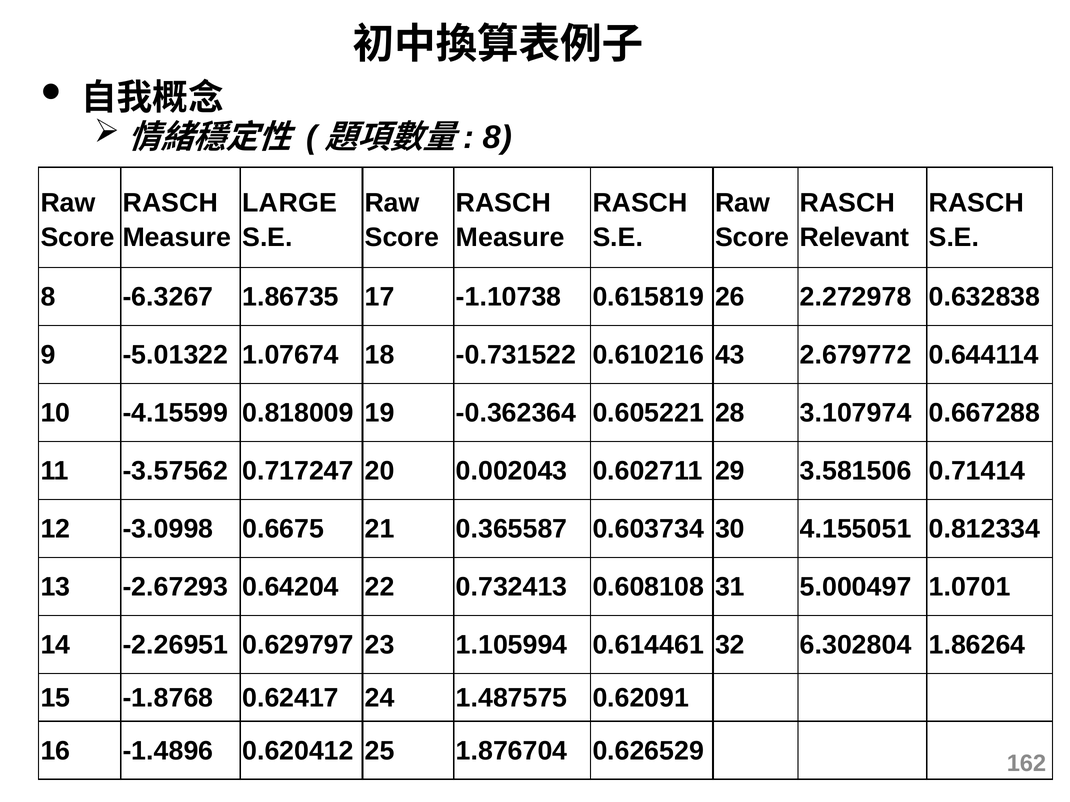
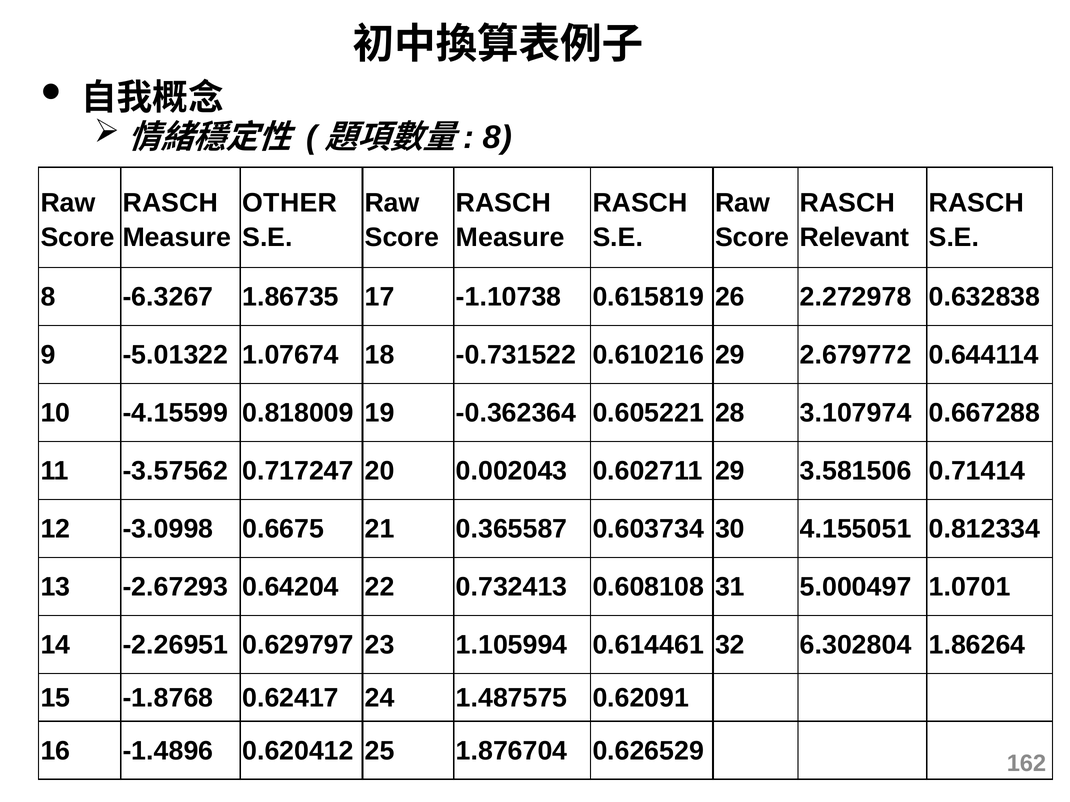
LARGE: LARGE -> OTHER
0.610216 43: 43 -> 29
